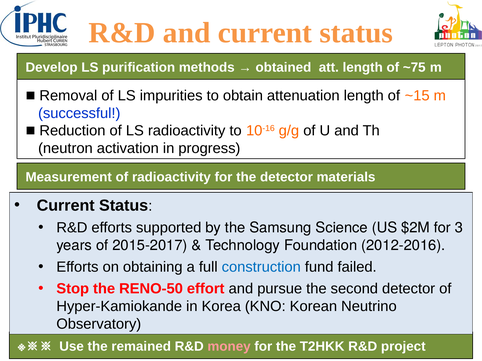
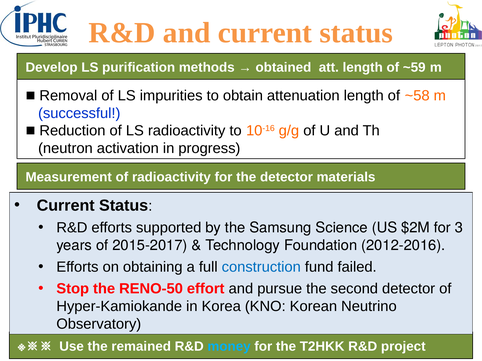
~75: ~75 -> ~59
~15: ~15 -> ~58
money colour: pink -> light blue
